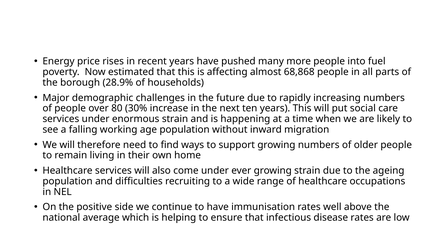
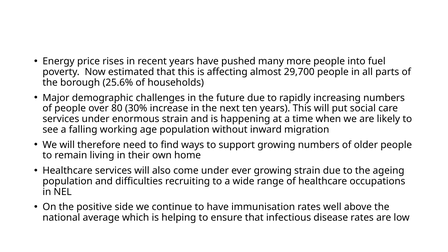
68,868: 68,868 -> 29,700
28.9%: 28.9% -> 25.6%
